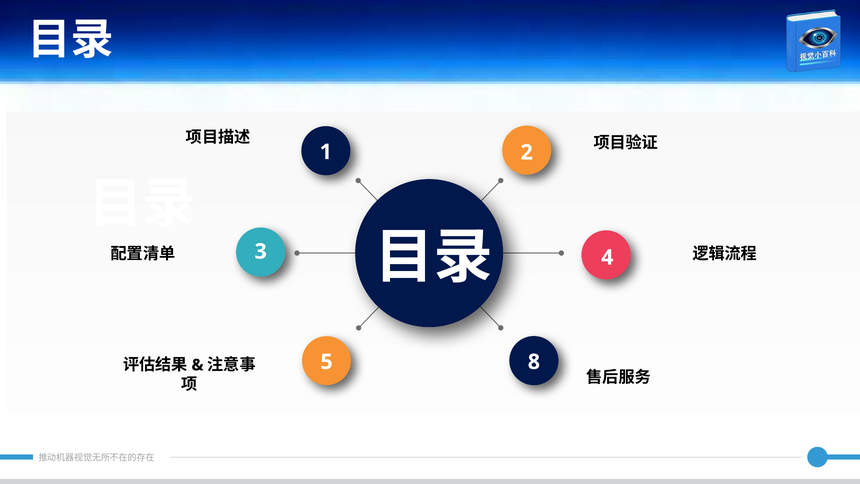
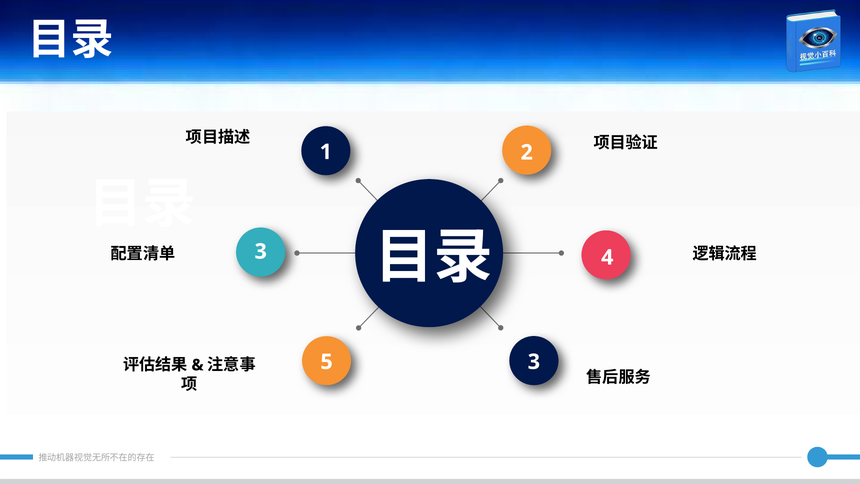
5 8: 8 -> 3
